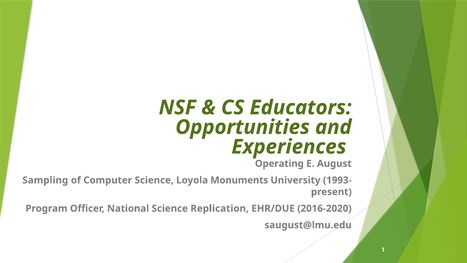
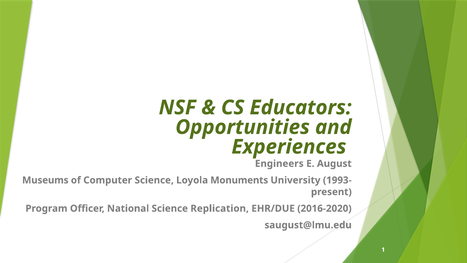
Operating: Operating -> Engineers
Sampling: Sampling -> Museums
